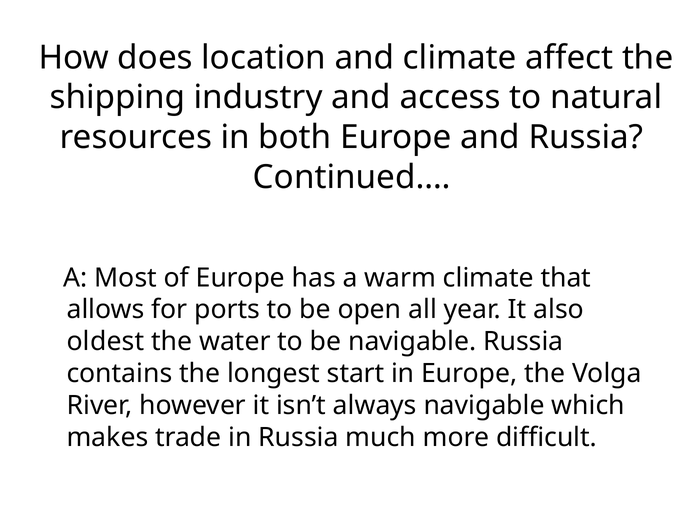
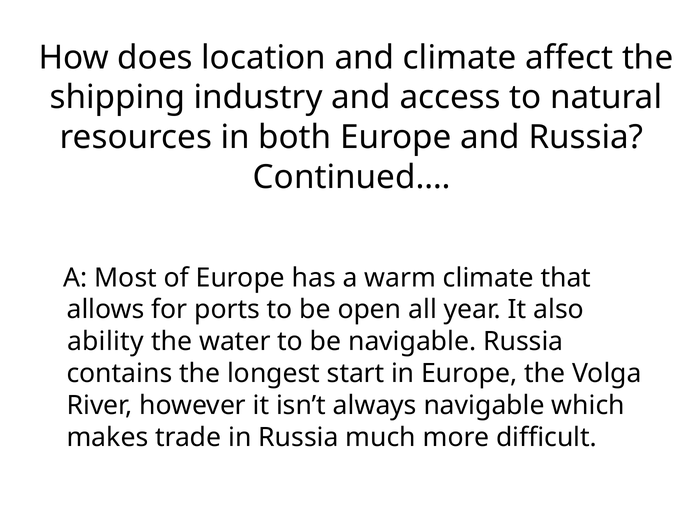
oldest: oldest -> ability
